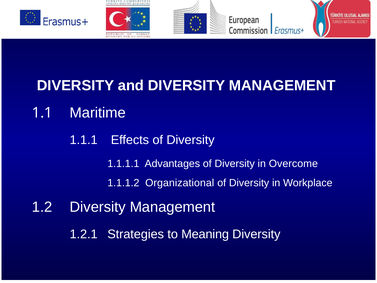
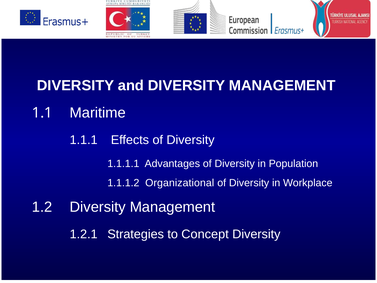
Overcome: Overcome -> Population
Meaning: Meaning -> Concept
